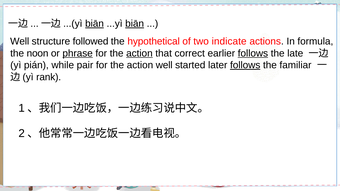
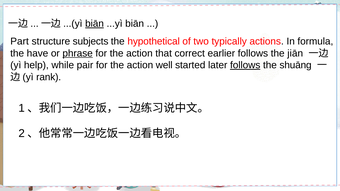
biān at (135, 24) underline: present -> none
Well at (20, 41): Well -> Part
followed: followed -> subjects
indicate: indicate -> typically
noon: noon -> have
action at (139, 53) underline: present -> none
follows at (253, 53) underline: present -> none
late: late -> jiān
pián: pián -> help
familiar: familiar -> shuāng
